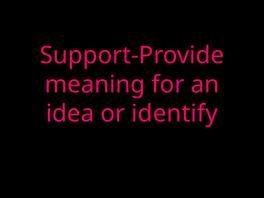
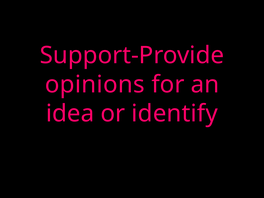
meaning: meaning -> opinions
